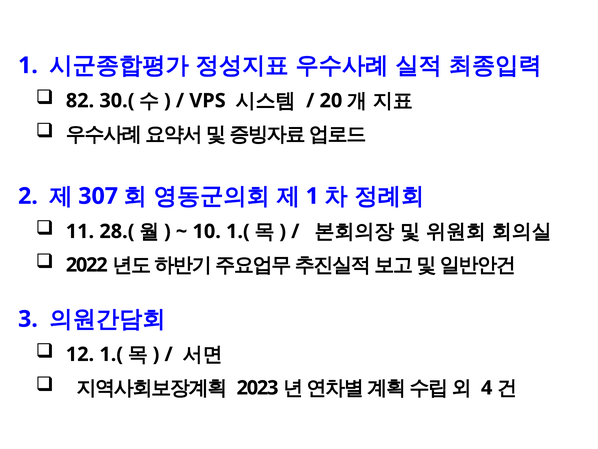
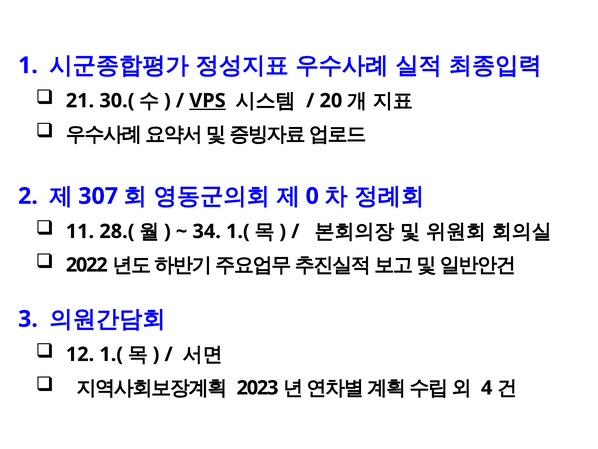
82: 82 -> 21
VPS underline: none -> present
1 at (312, 196): 1 -> 0
10: 10 -> 34
